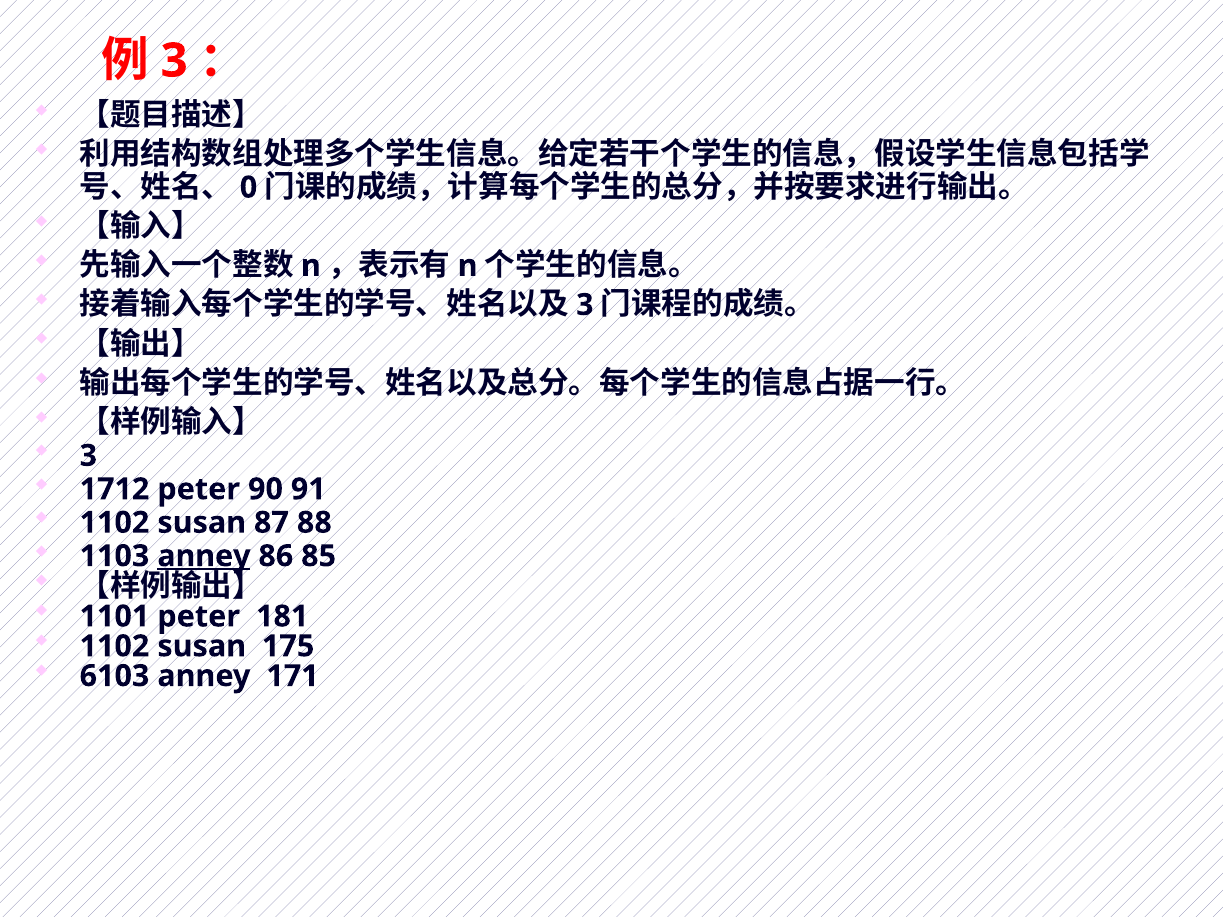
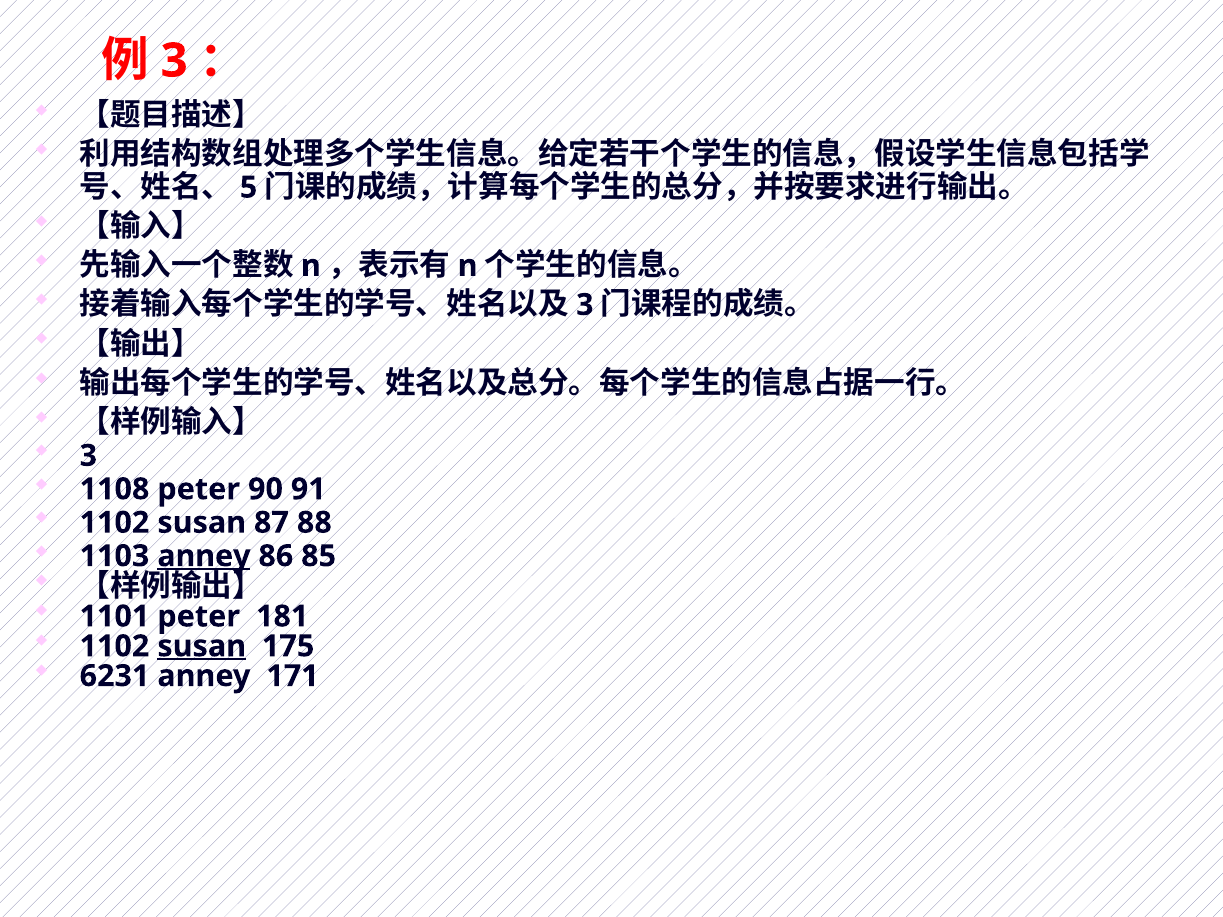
0: 0 -> 5
1712: 1712 -> 1108
susan at (202, 646) underline: none -> present
6103: 6103 -> 6231
